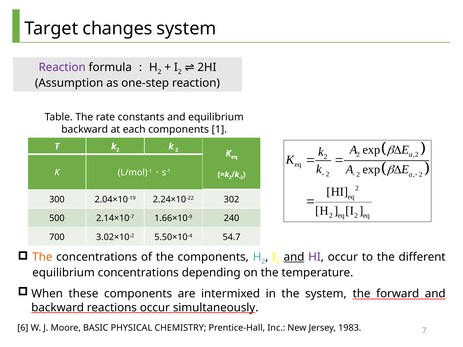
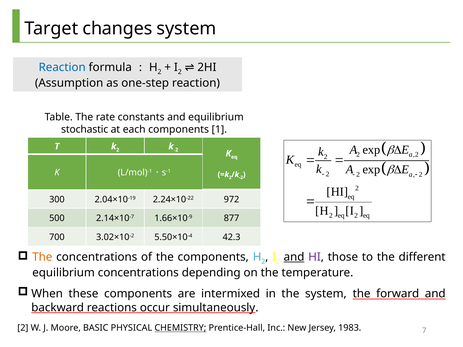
Reaction at (62, 67) colour: purple -> blue
backward at (85, 130): backward -> stochastic
302: 302 -> 972
240: 240 -> 877
54.7: 54.7 -> 42.3
HI occur: occur -> those
6 at (23, 328): 6 -> 2
CHEMISTRY underline: none -> present
